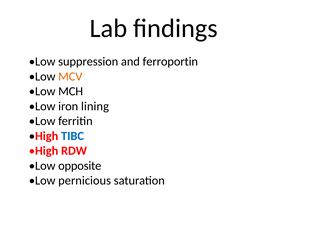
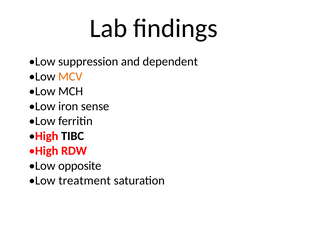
ferroportin: ferroportin -> dependent
lining: lining -> sense
TIBC colour: blue -> black
pernicious: pernicious -> treatment
